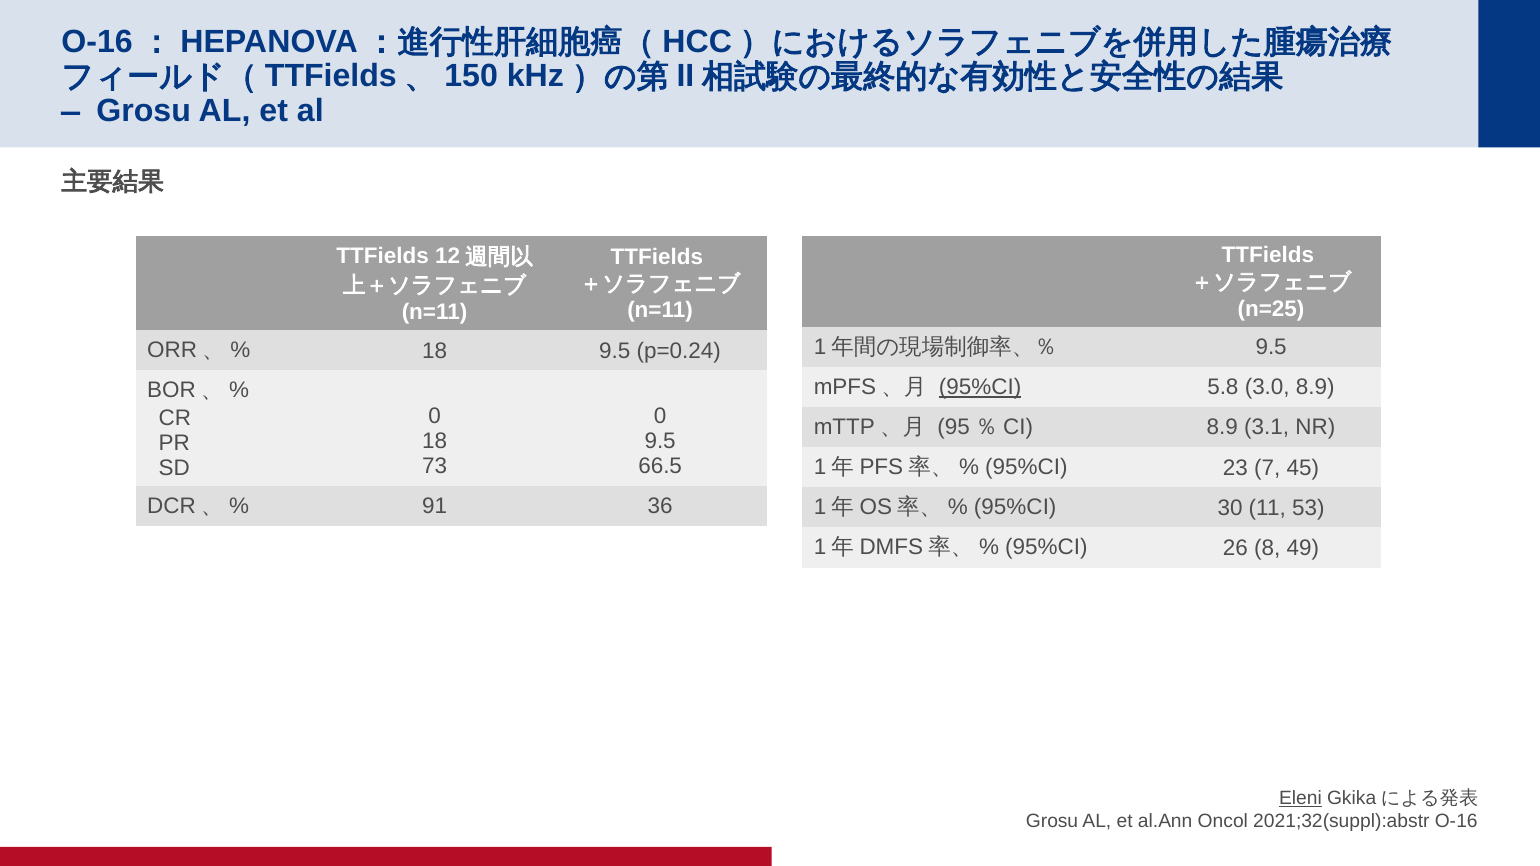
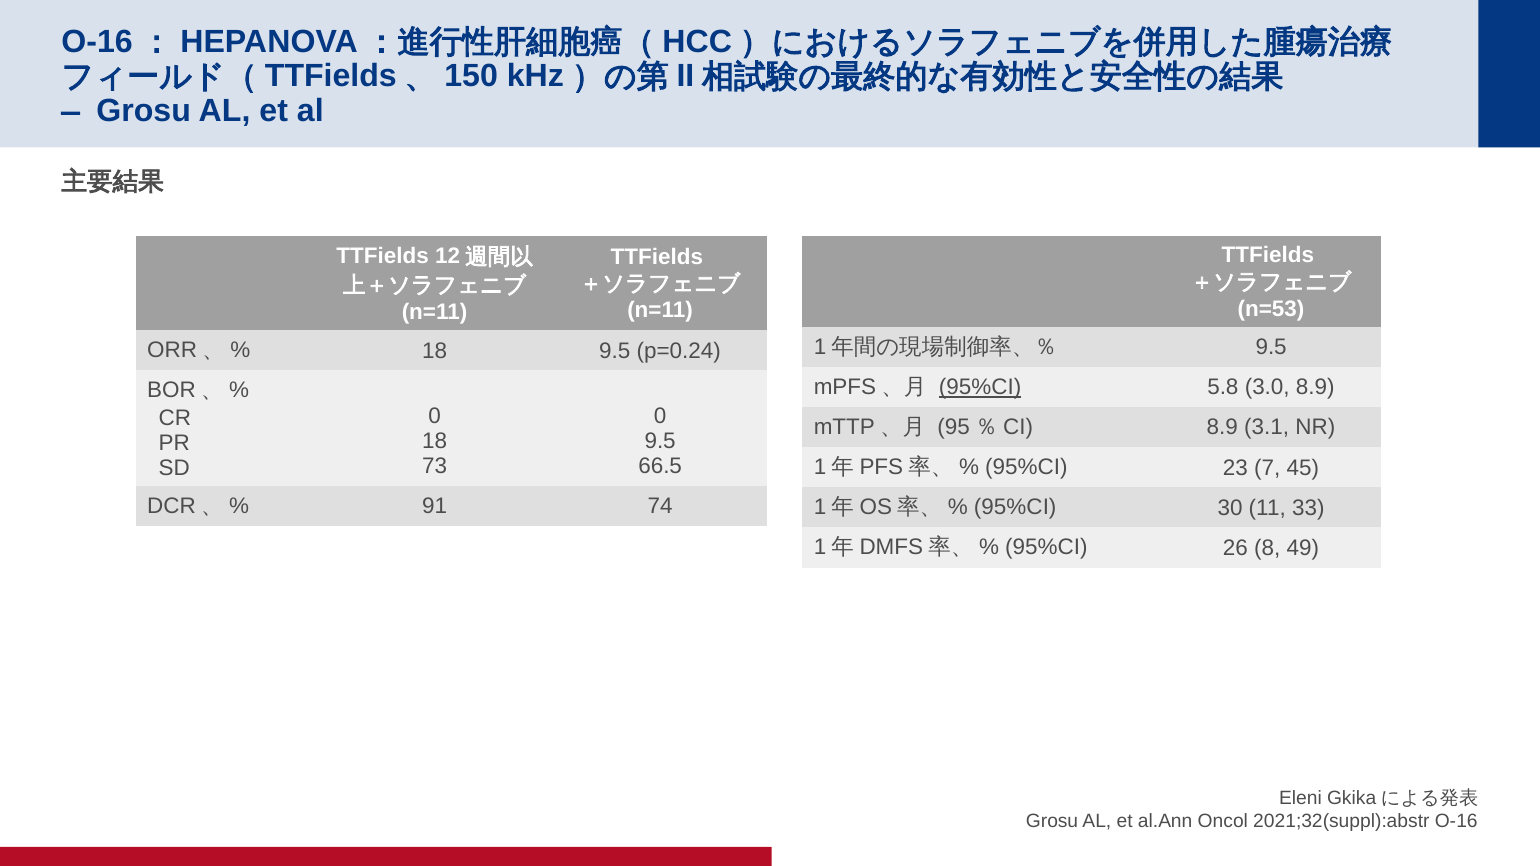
n=25: n=25 -> n=53
36: 36 -> 74
53: 53 -> 33
Eleni underline: present -> none
